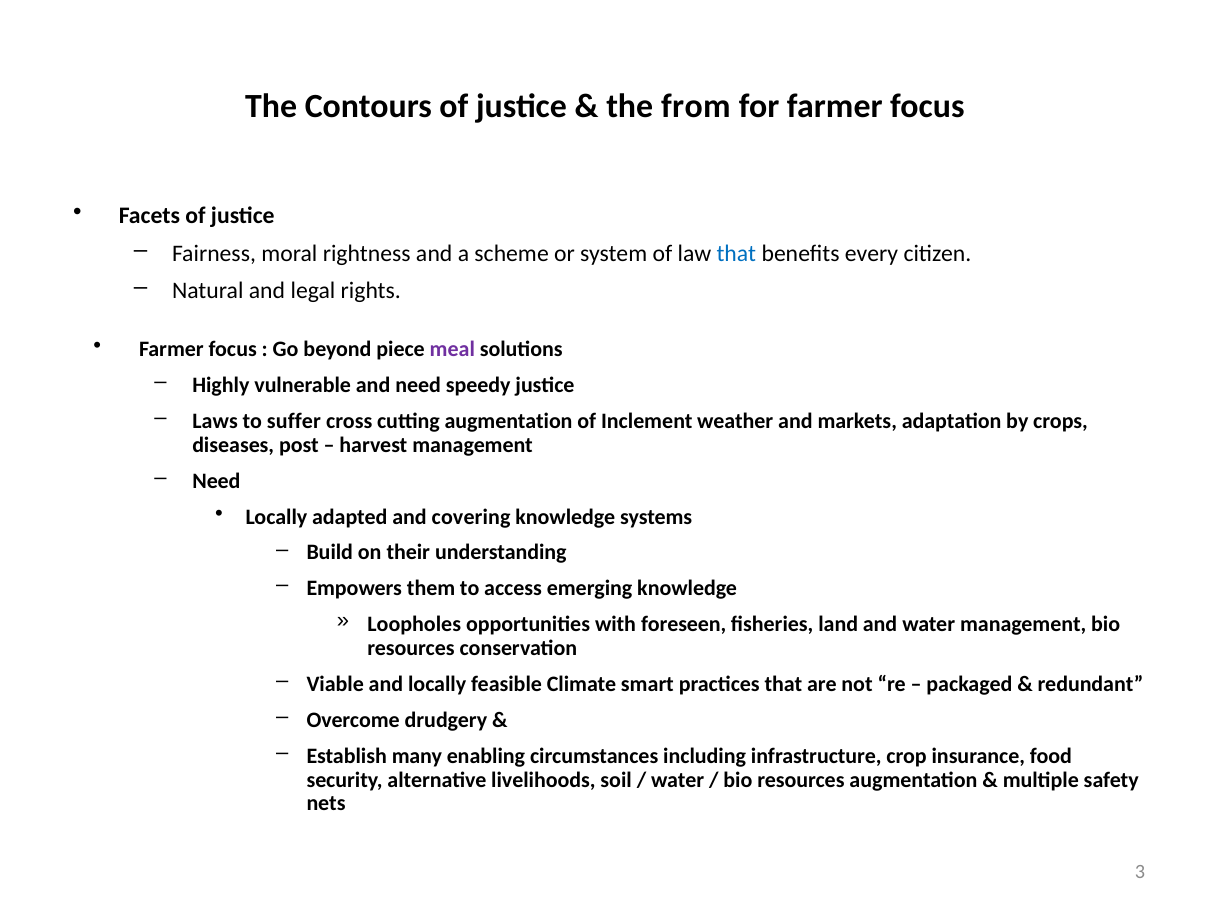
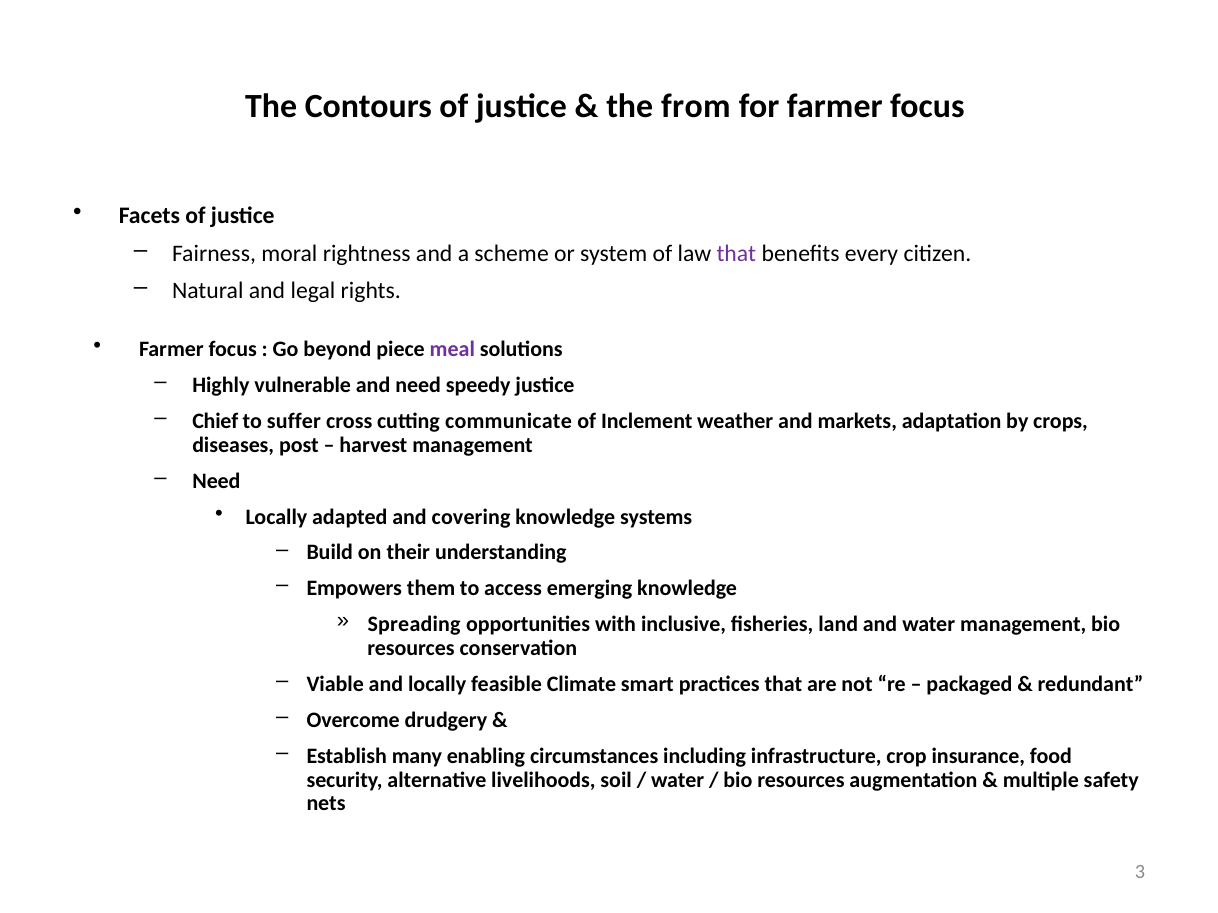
that at (736, 253) colour: blue -> purple
Laws: Laws -> Chief
cutting augmentation: augmentation -> communicate
Loopholes: Loopholes -> Spreading
foreseen: foreseen -> inclusive
